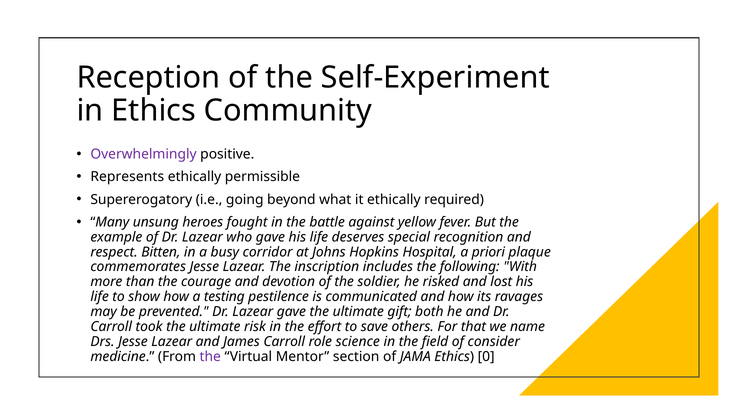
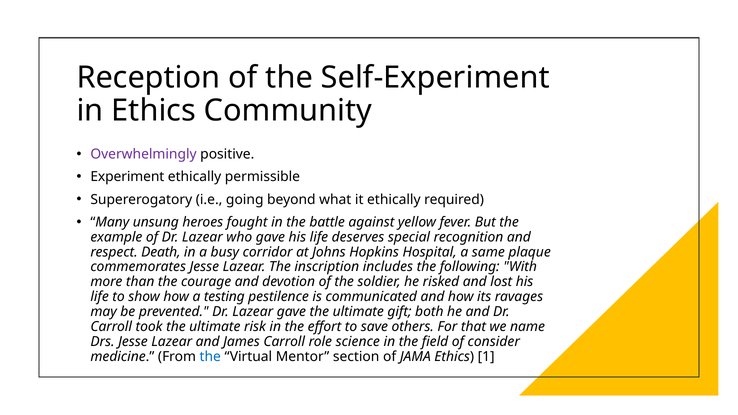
Represents: Represents -> Experiment
Bitten: Bitten -> Death
priori: priori -> same
the at (210, 357) colour: purple -> blue
0: 0 -> 1
